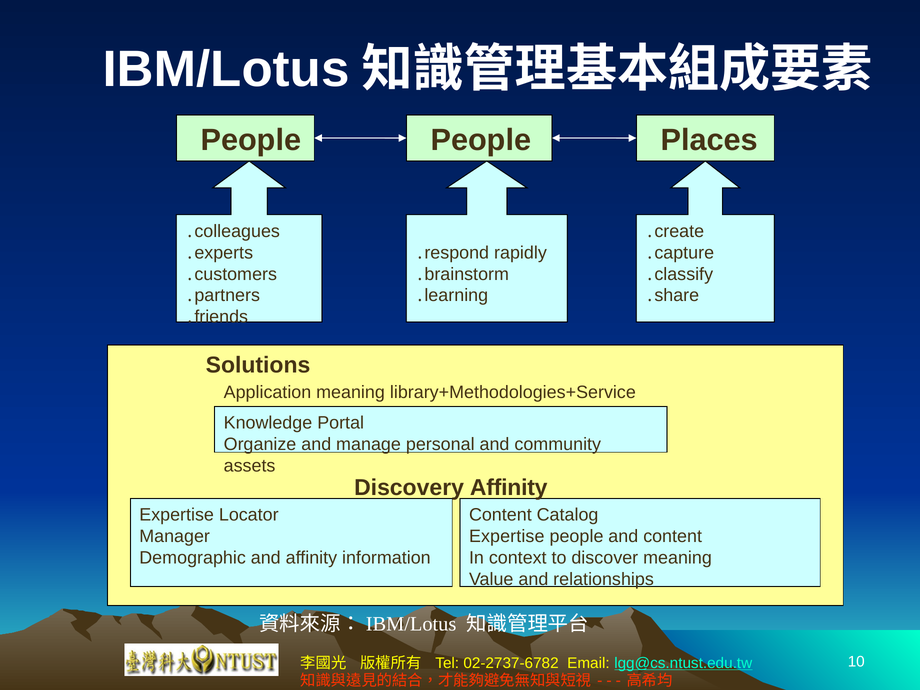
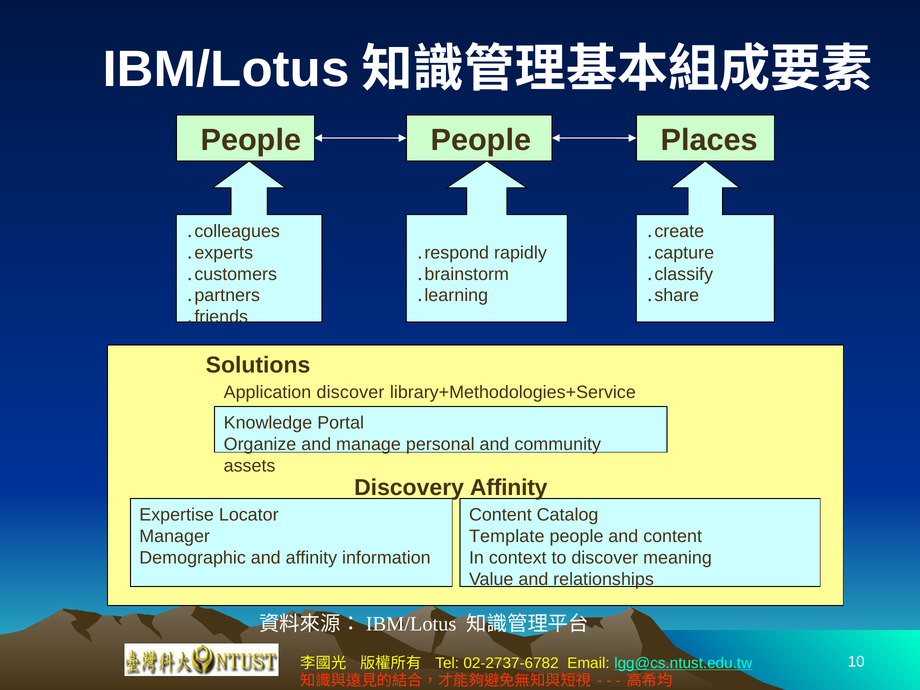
Application meaning: meaning -> discover
Expertise at (507, 536): Expertise -> Template
